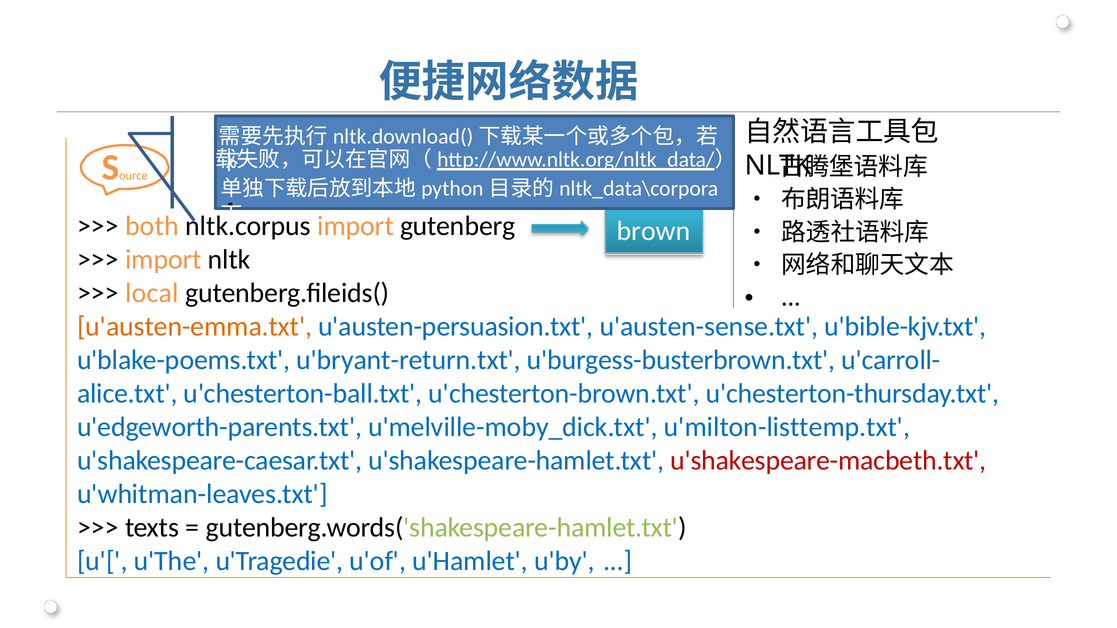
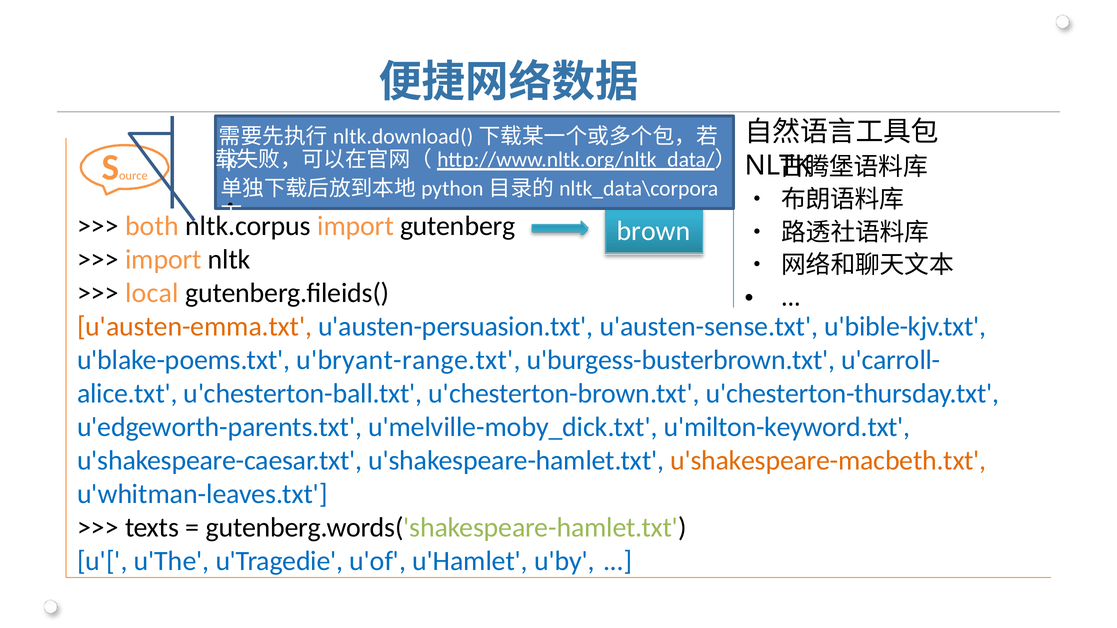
u'bryant-return.txt: u'bryant-return.txt -> u'bryant-range.txt
u'milton-listtemp.txt: u'milton-listtemp.txt -> u'milton-keyword.txt
u'shakespeare-macbeth.txt colour: red -> orange
